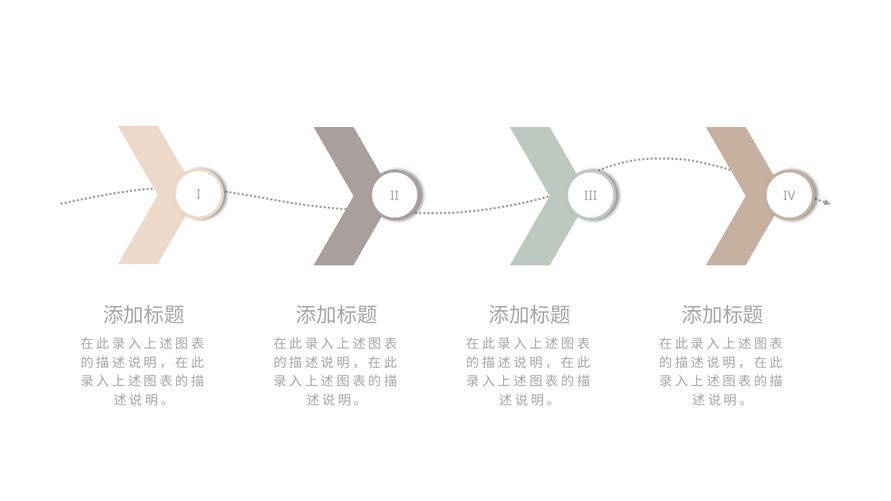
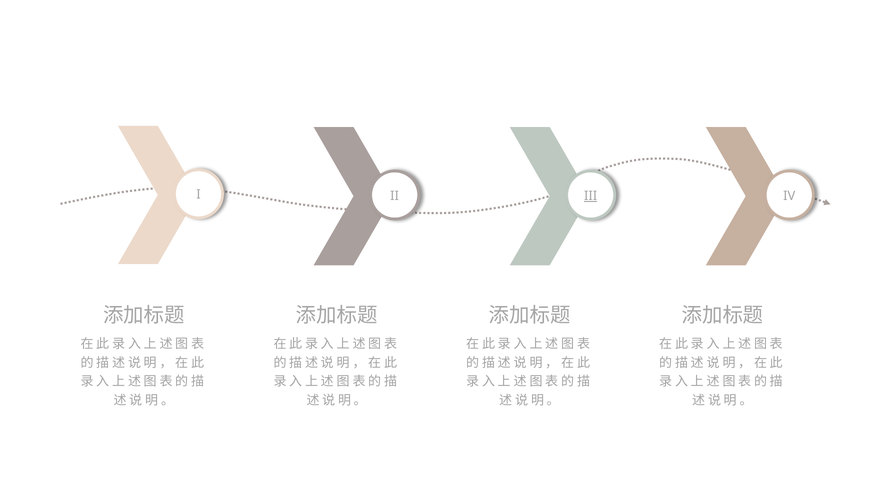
III underline: none -> present
